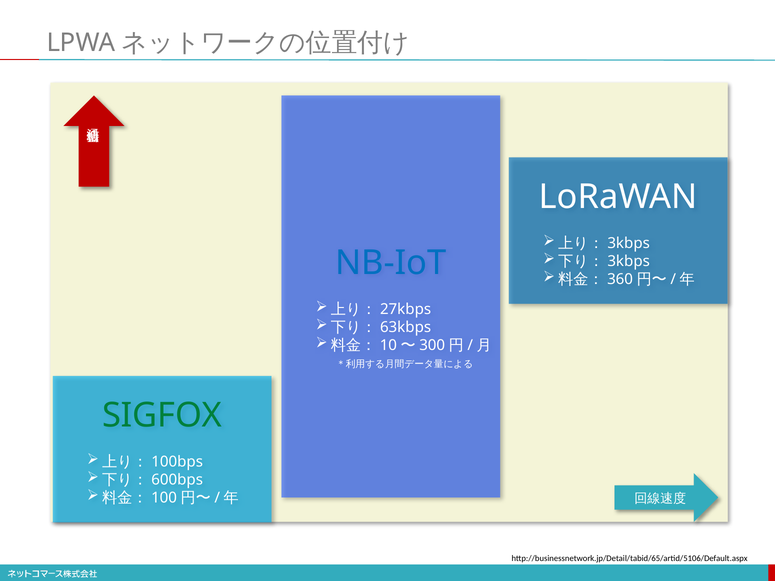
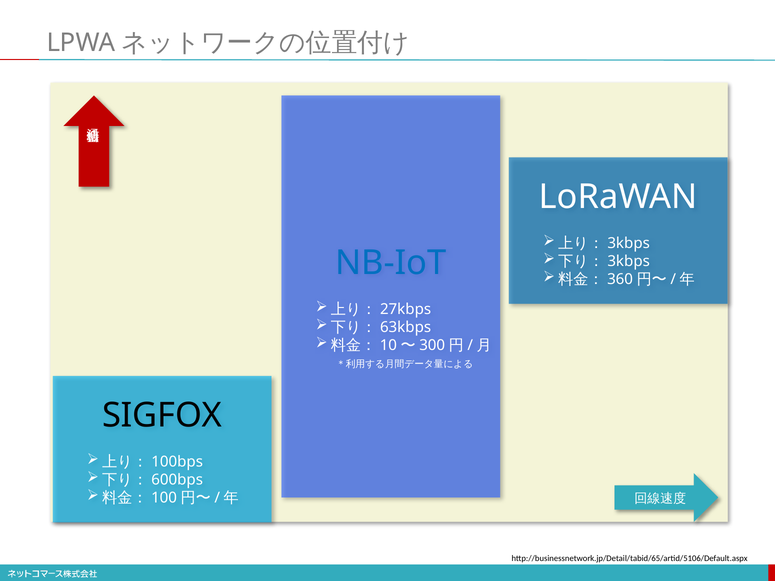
SIGFOX colour: green -> black
